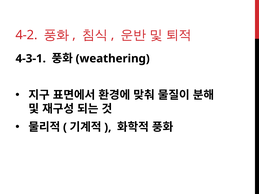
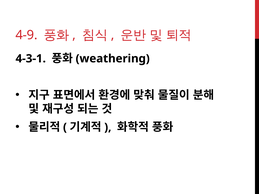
4-2: 4-2 -> 4-9
